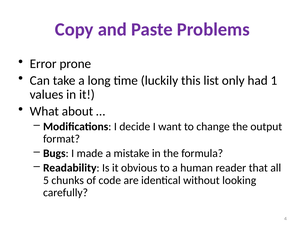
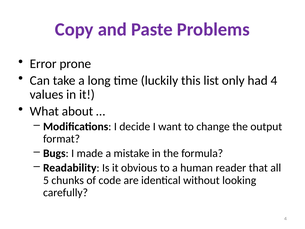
had 1: 1 -> 4
